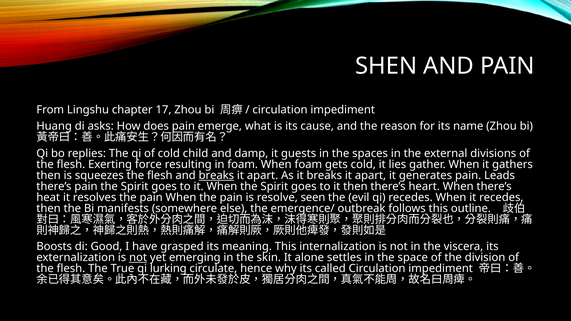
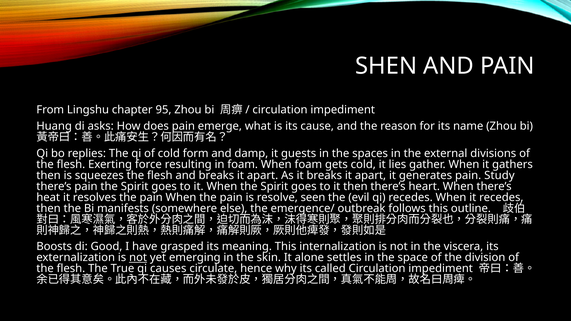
17: 17 -> 95
child: child -> form
breaks at (216, 176) underline: present -> none
Leads: Leads -> Study
lurking: lurking -> causes
